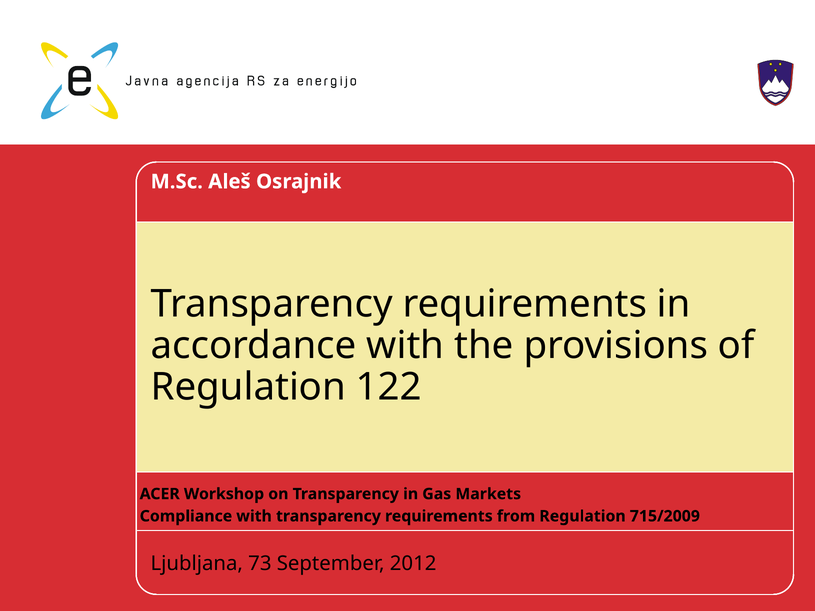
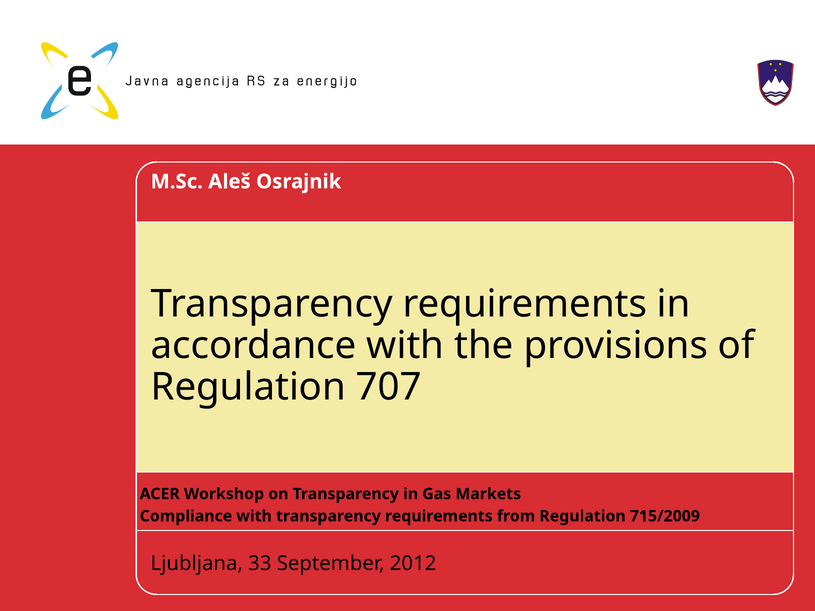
122: 122 -> 707
73: 73 -> 33
